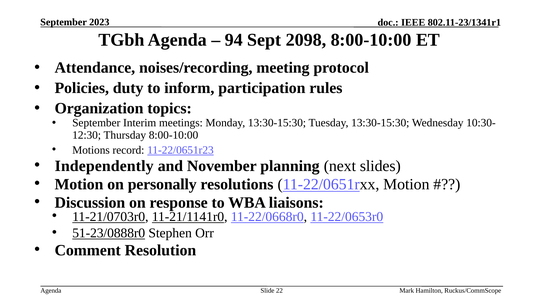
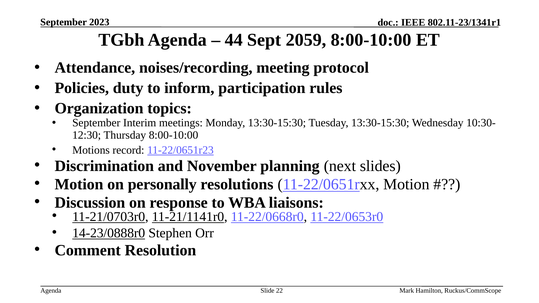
94: 94 -> 44
2098: 2098 -> 2059
Independently: Independently -> Discrimination
51-23/0888r0: 51-23/0888r0 -> 14-23/0888r0
